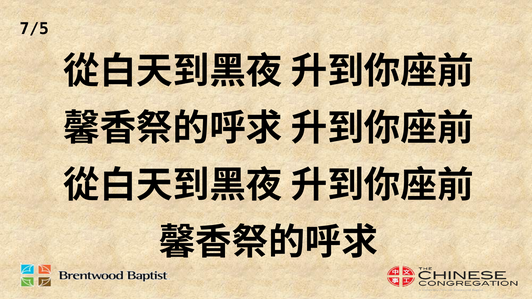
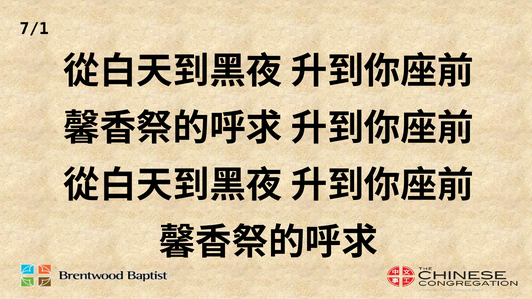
7/5: 7/5 -> 7/1
